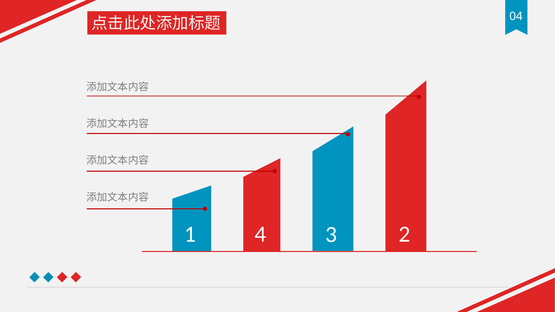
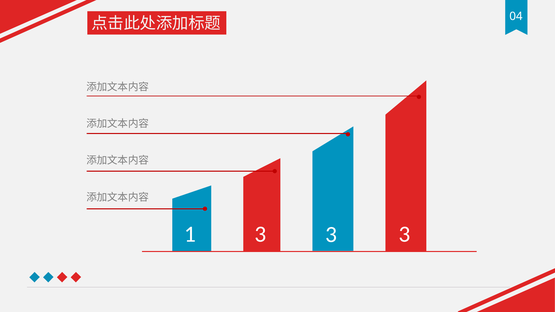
1 4: 4 -> 3
2 at (404, 234): 2 -> 3
